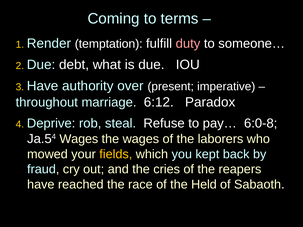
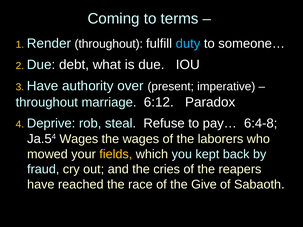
Render temptation: temptation -> throughout
duty colour: pink -> light blue
6:0-8: 6:0-8 -> 6:4-8
Held: Held -> Give
